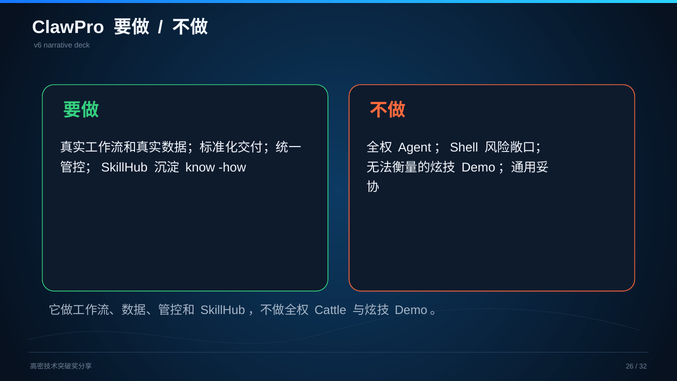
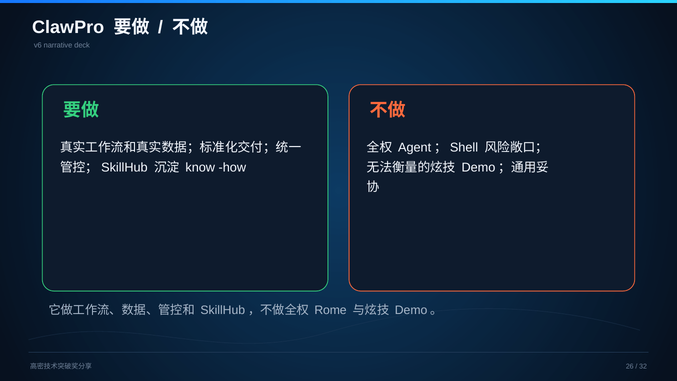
Cattle: Cattle -> Rome
